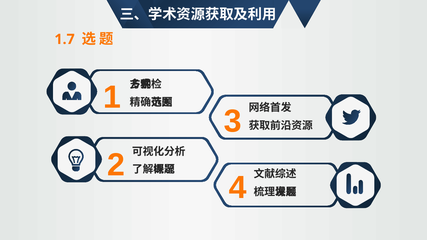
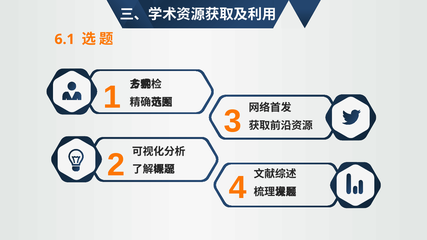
1.7: 1.7 -> 6.1
